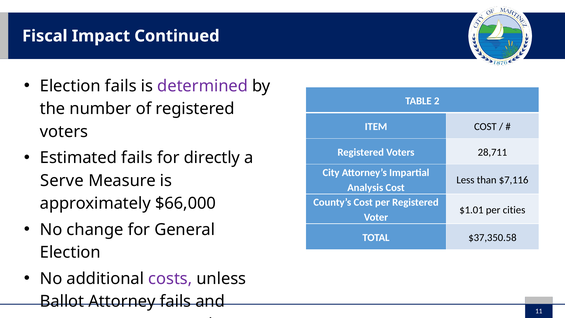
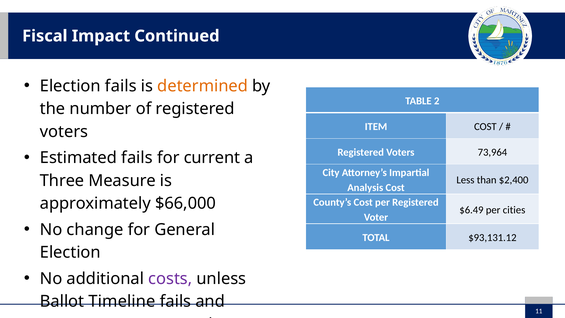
determined colour: purple -> orange
28,711: 28,711 -> 73,964
directly: directly -> current
$7,116: $7,116 -> $2,400
Serve: Serve -> Three
$1.01: $1.01 -> $6.49
$37,350.58: $37,350.58 -> $93,131.12
Attorney: Attorney -> Timeline
